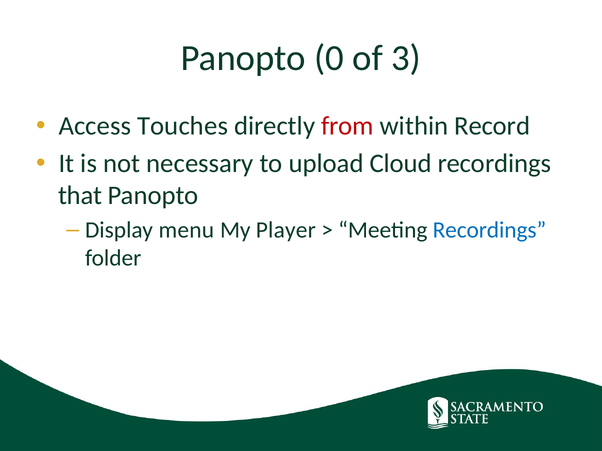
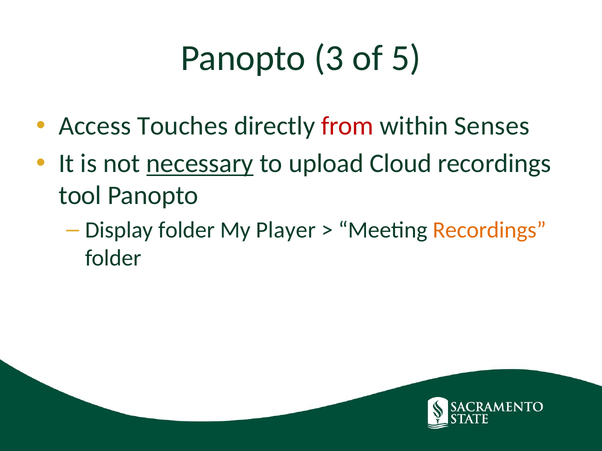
0: 0 -> 3
3: 3 -> 5
Record: Record -> Senses
necessary underline: none -> present
that: that -> tool
Display menu: menu -> folder
Recordings at (489, 230) colour: blue -> orange
